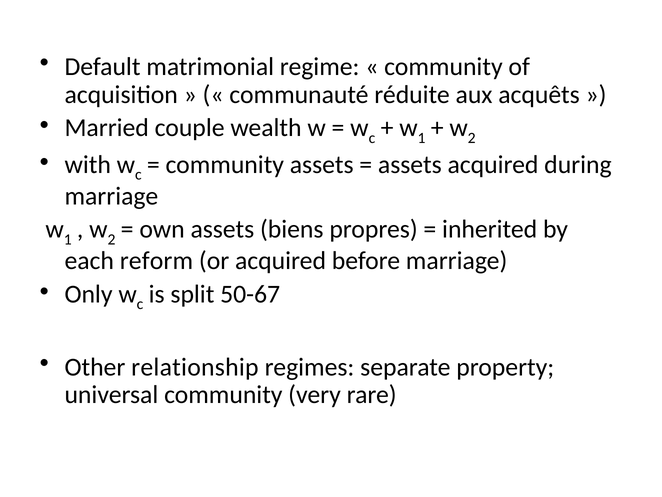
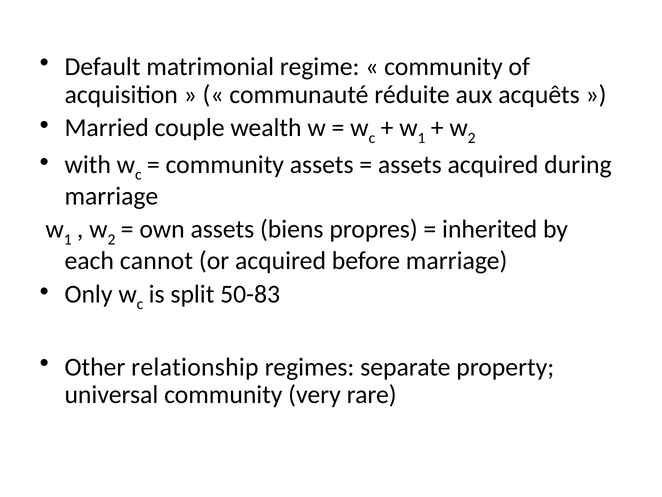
reform: reform -> cannot
50-67: 50-67 -> 50-83
